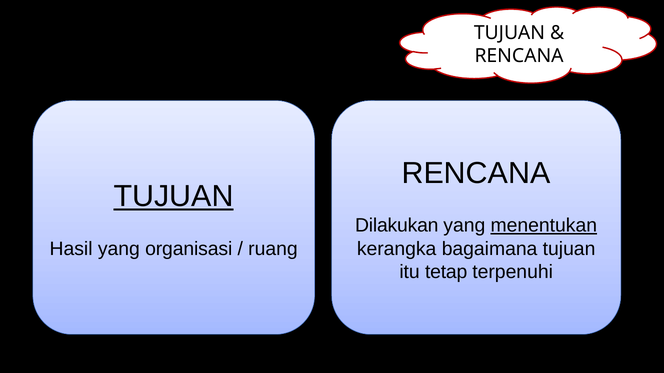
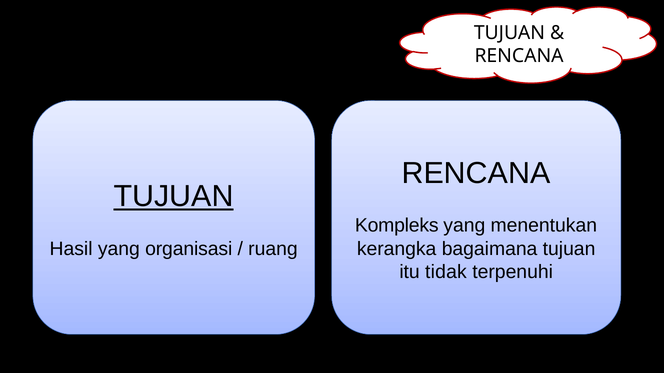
Dilakukan: Dilakukan -> Kompleks
menentukan underline: present -> none
tetap: tetap -> tidak
